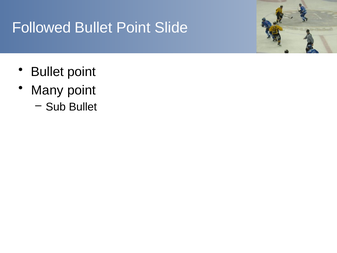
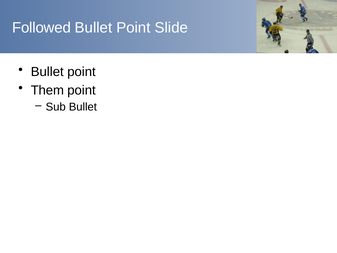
Many: Many -> Them
